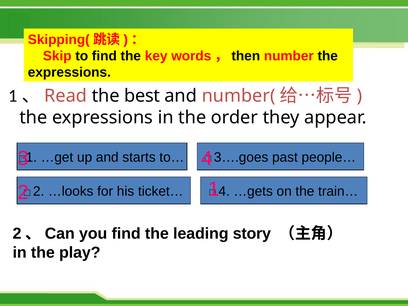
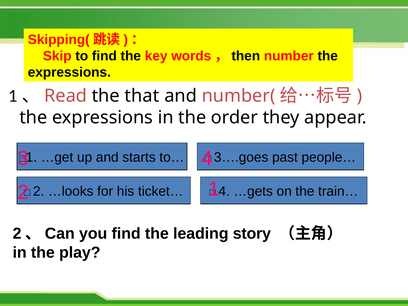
best: best -> that
